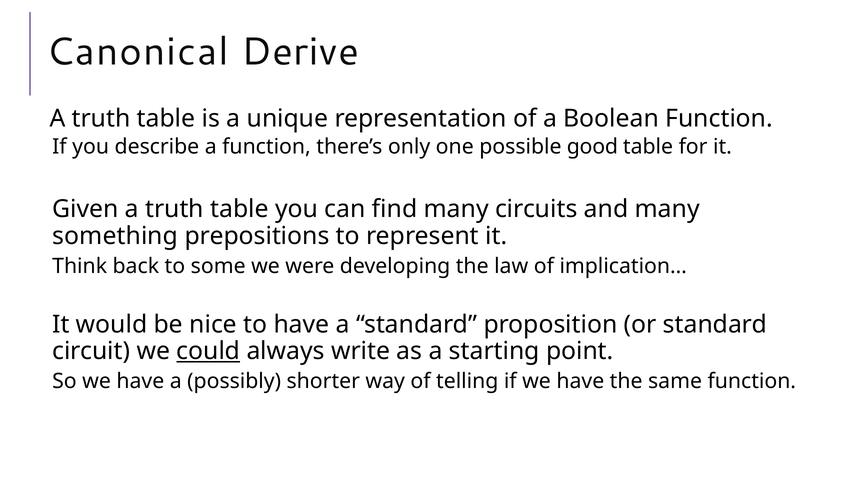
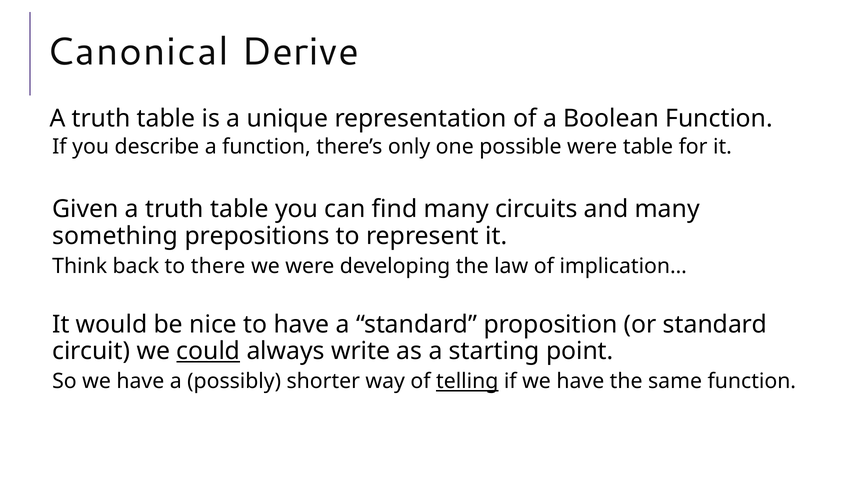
possible good: good -> were
some: some -> there
telling underline: none -> present
